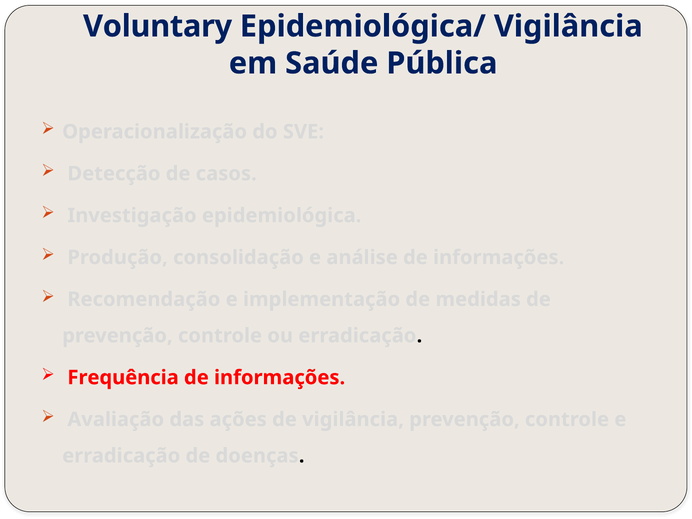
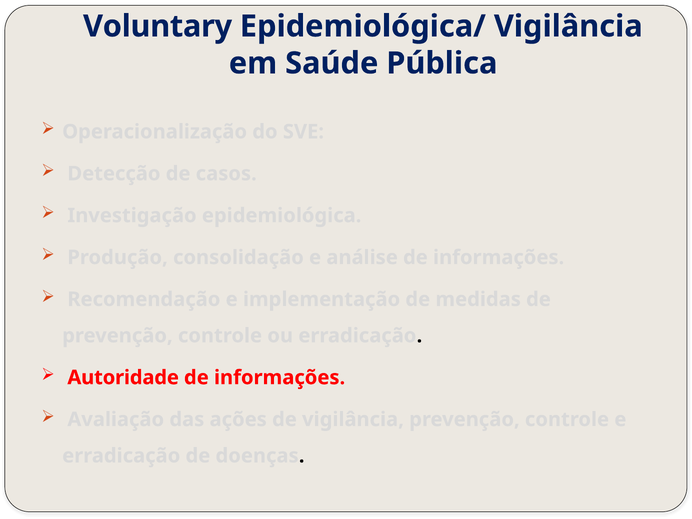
Frequência: Frequência -> Autoridade
